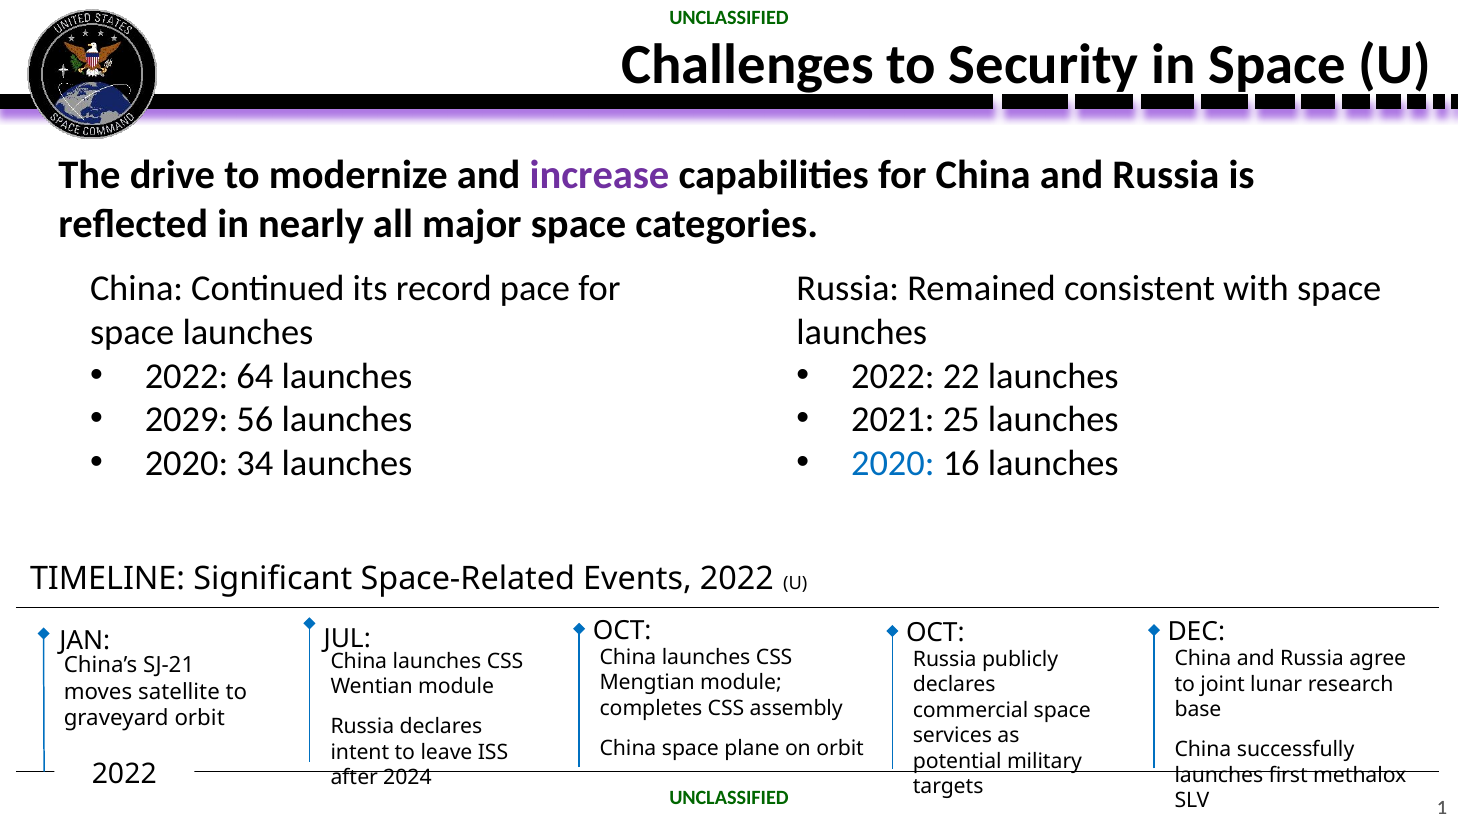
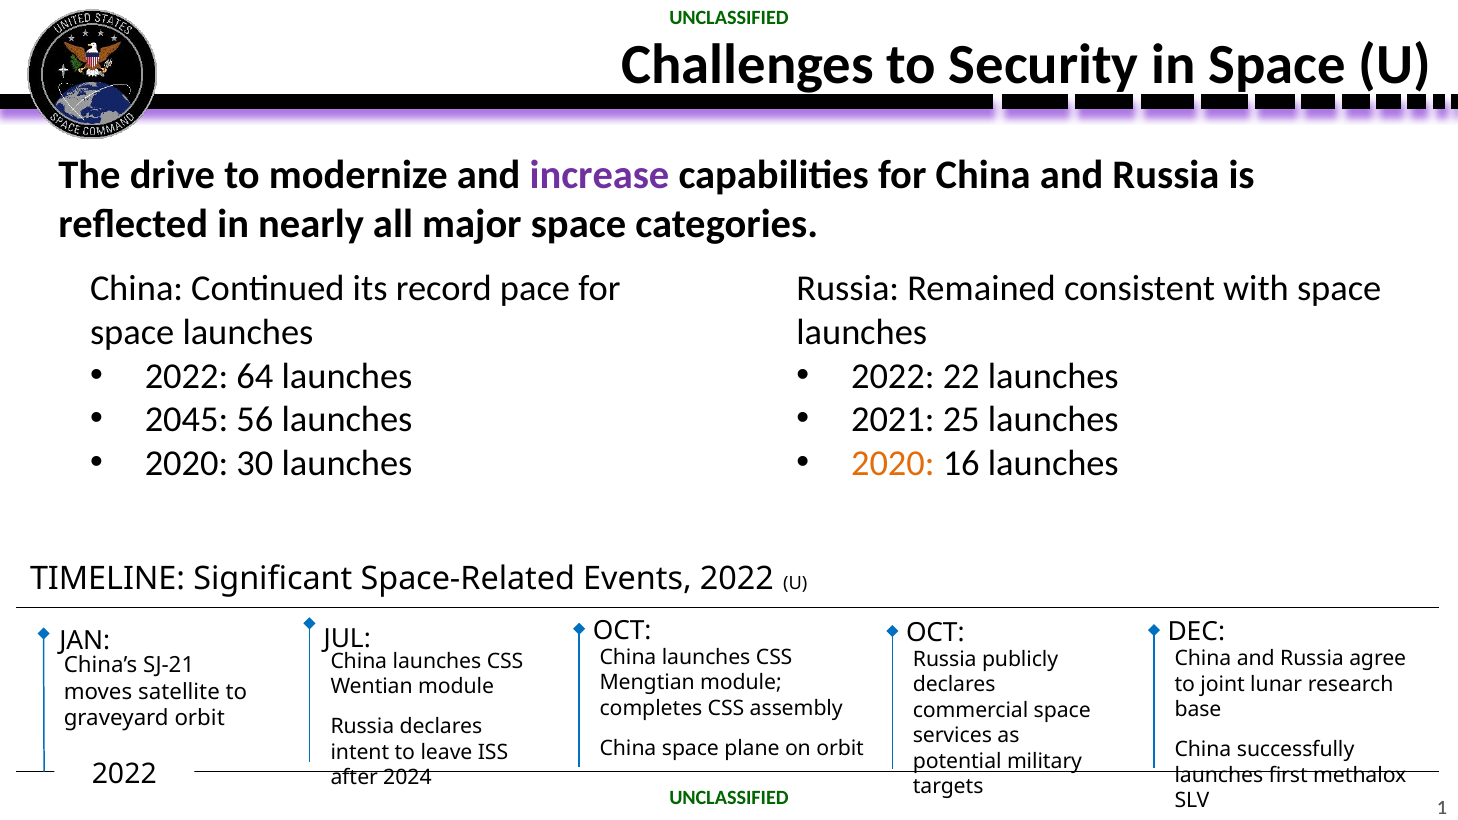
2029: 2029 -> 2045
34: 34 -> 30
2020 at (893, 464) colour: blue -> orange
